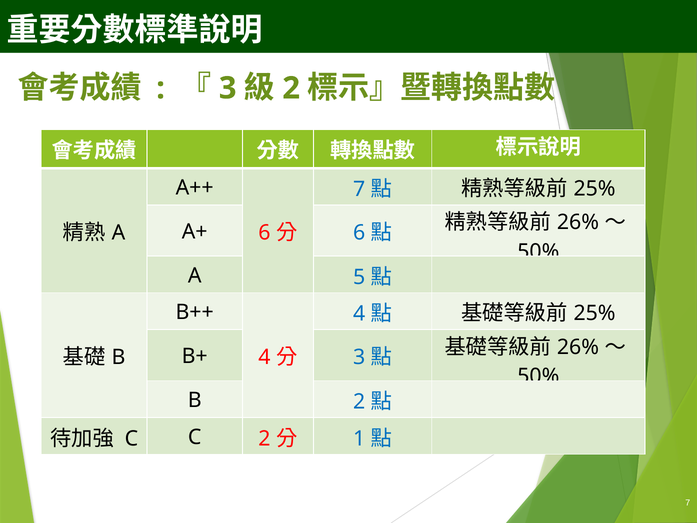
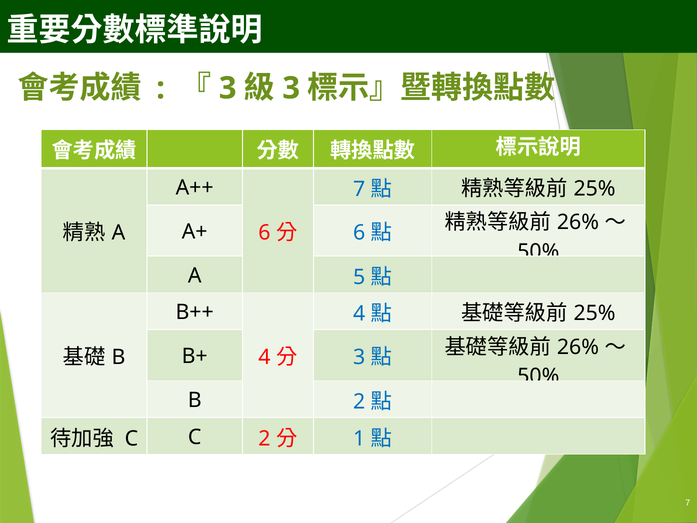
2 at (291, 88): 2 -> 3
